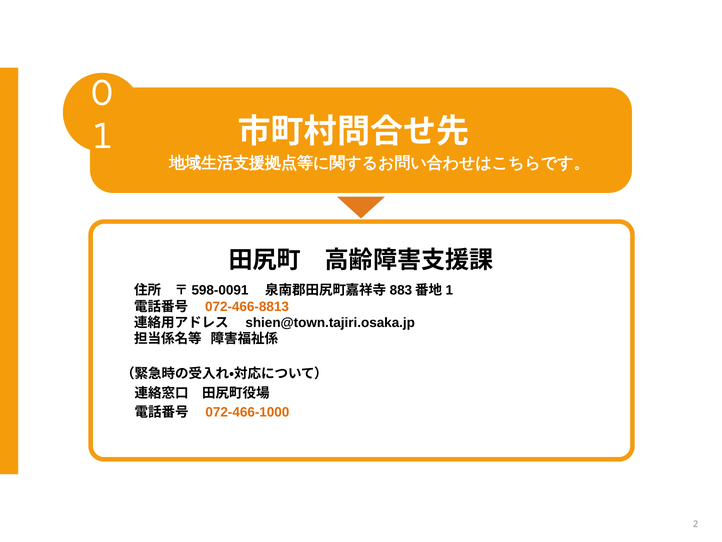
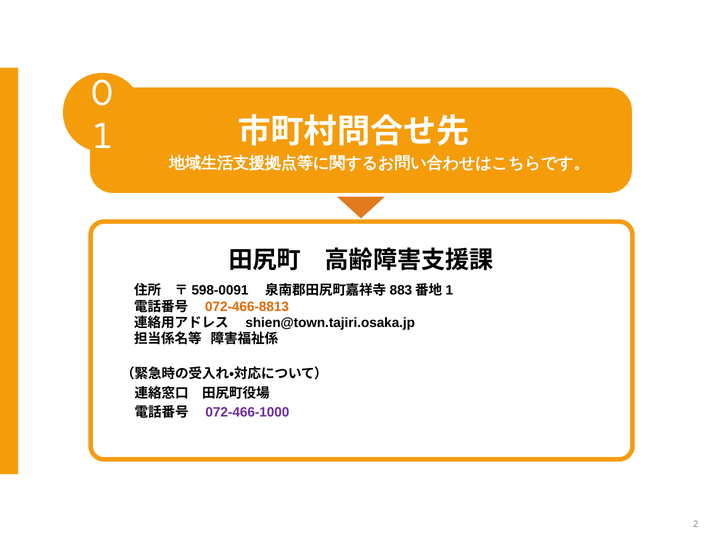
072-466-1000 colour: orange -> purple
